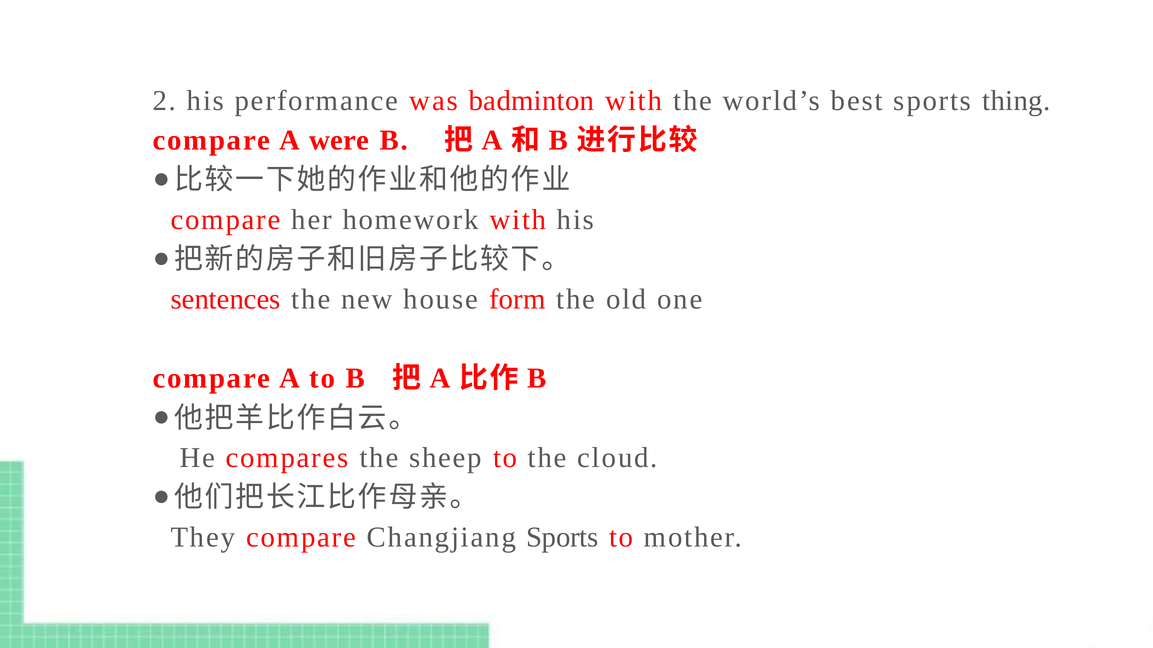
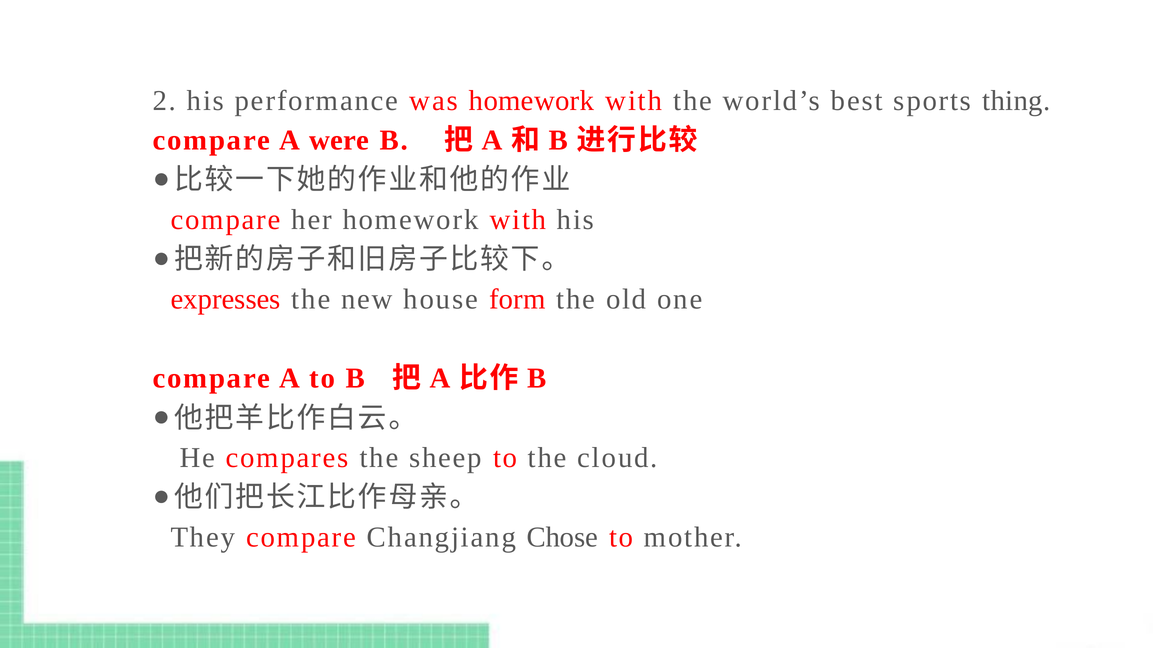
was badminton: badminton -> homework
sentences: sentences -> expresses
Changjiang Sports: Sports -> Chose
